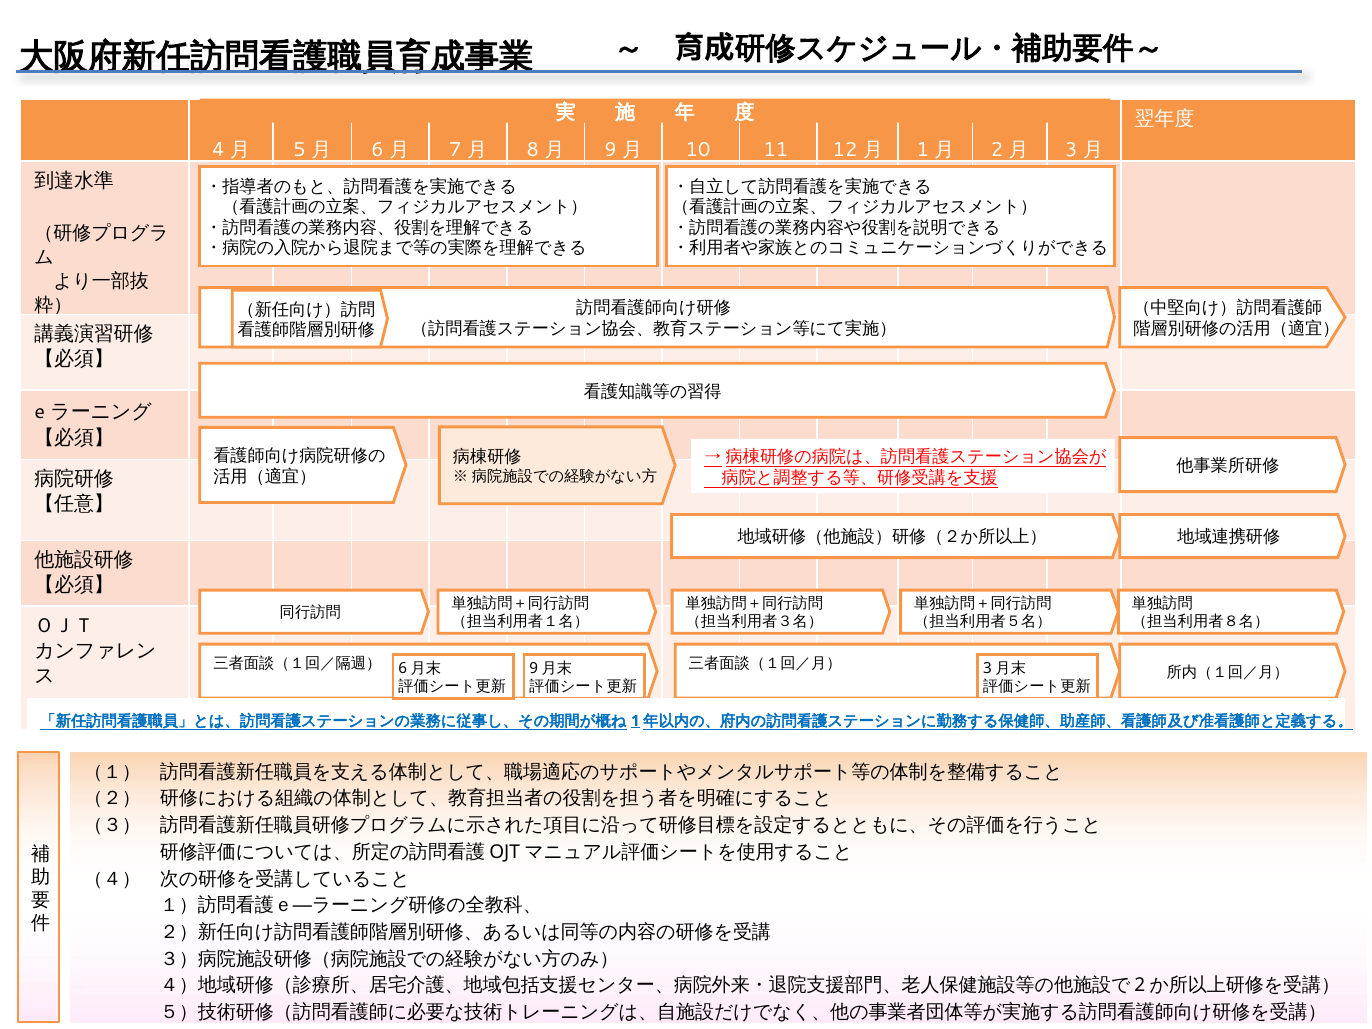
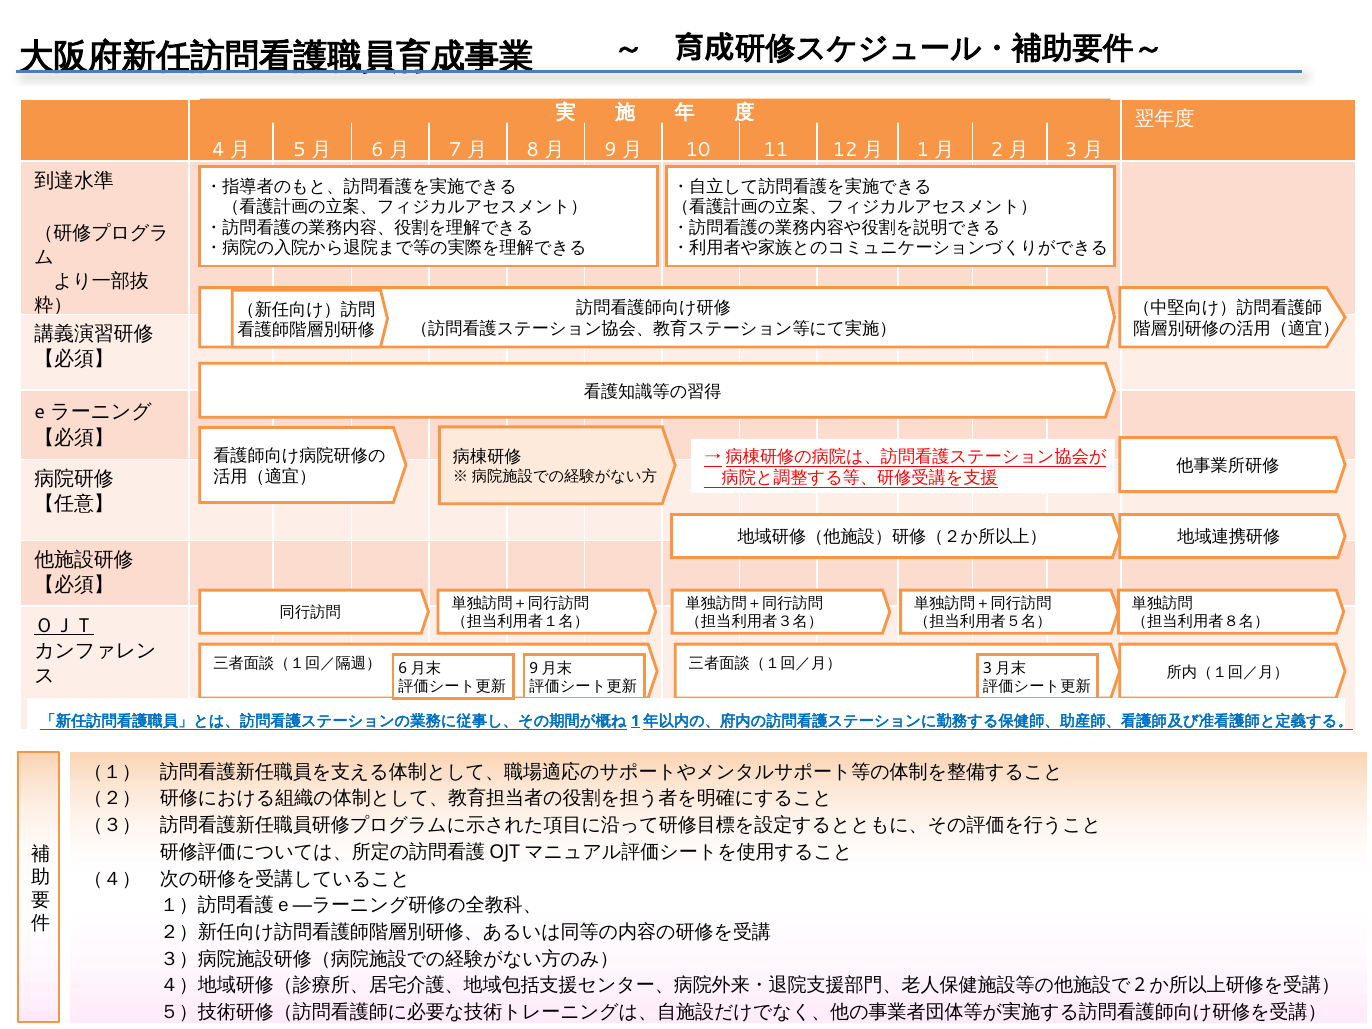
ＯＪＴ underline: none -> present
